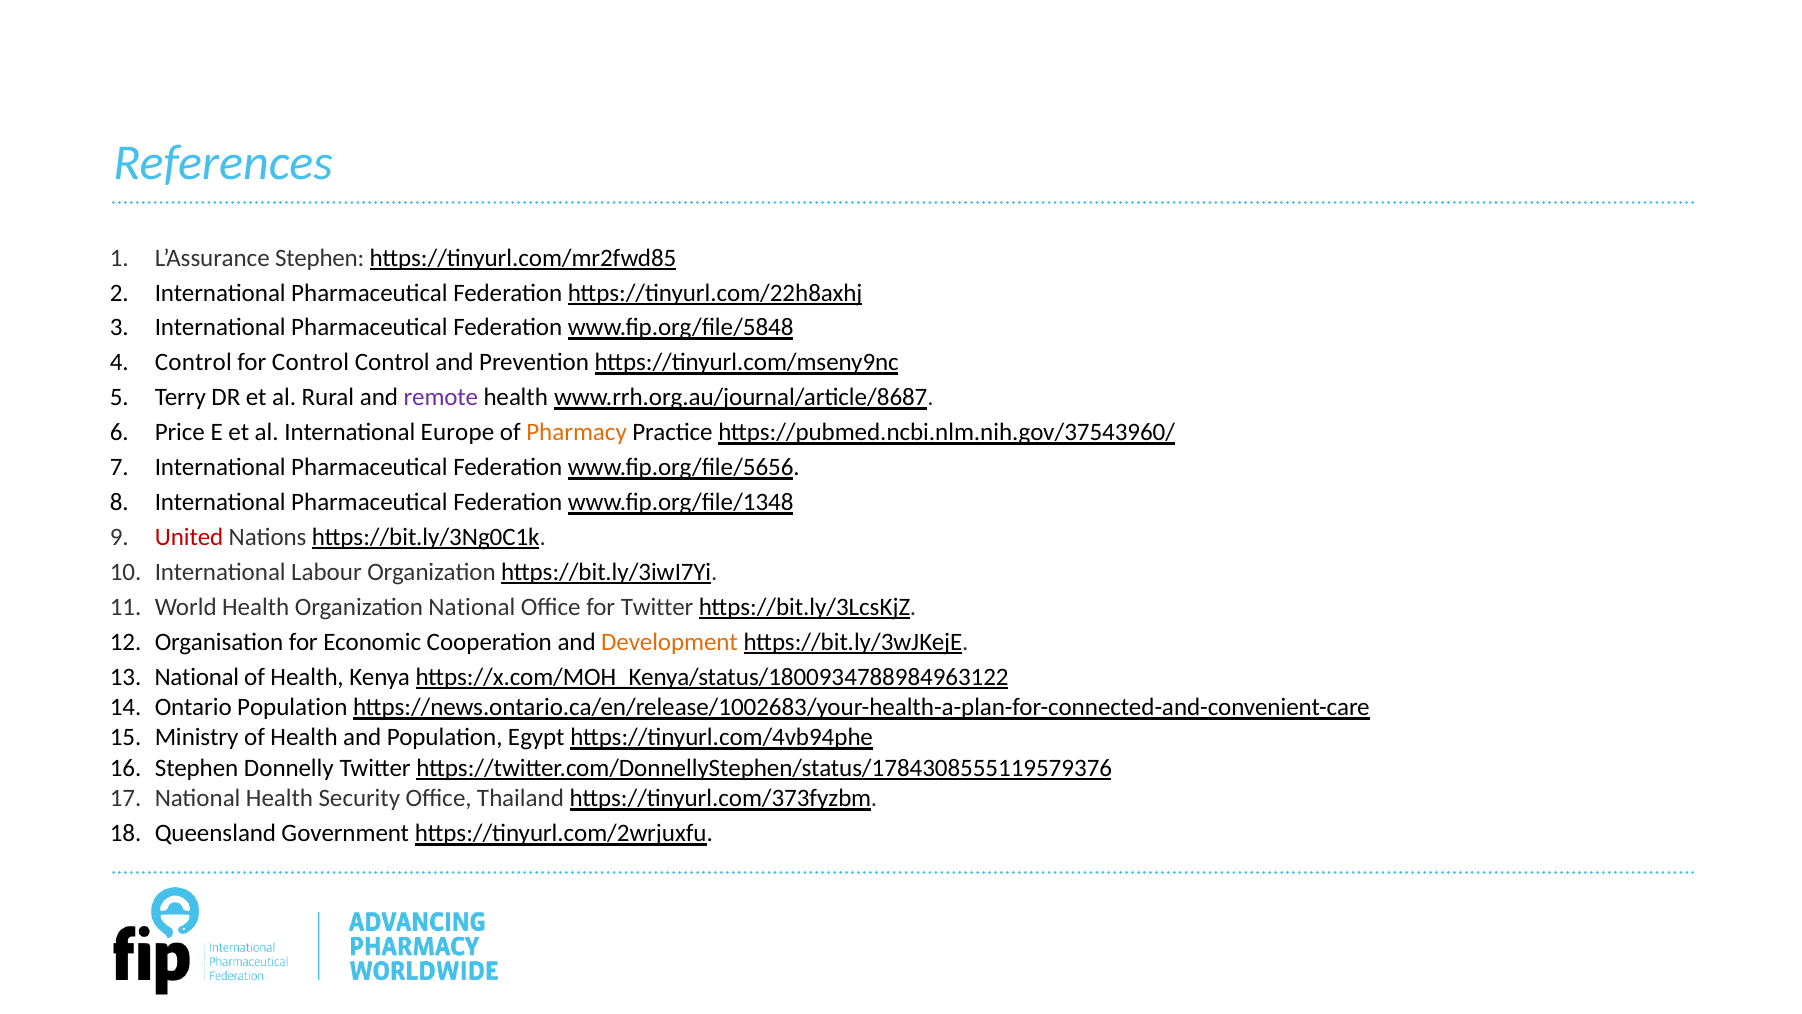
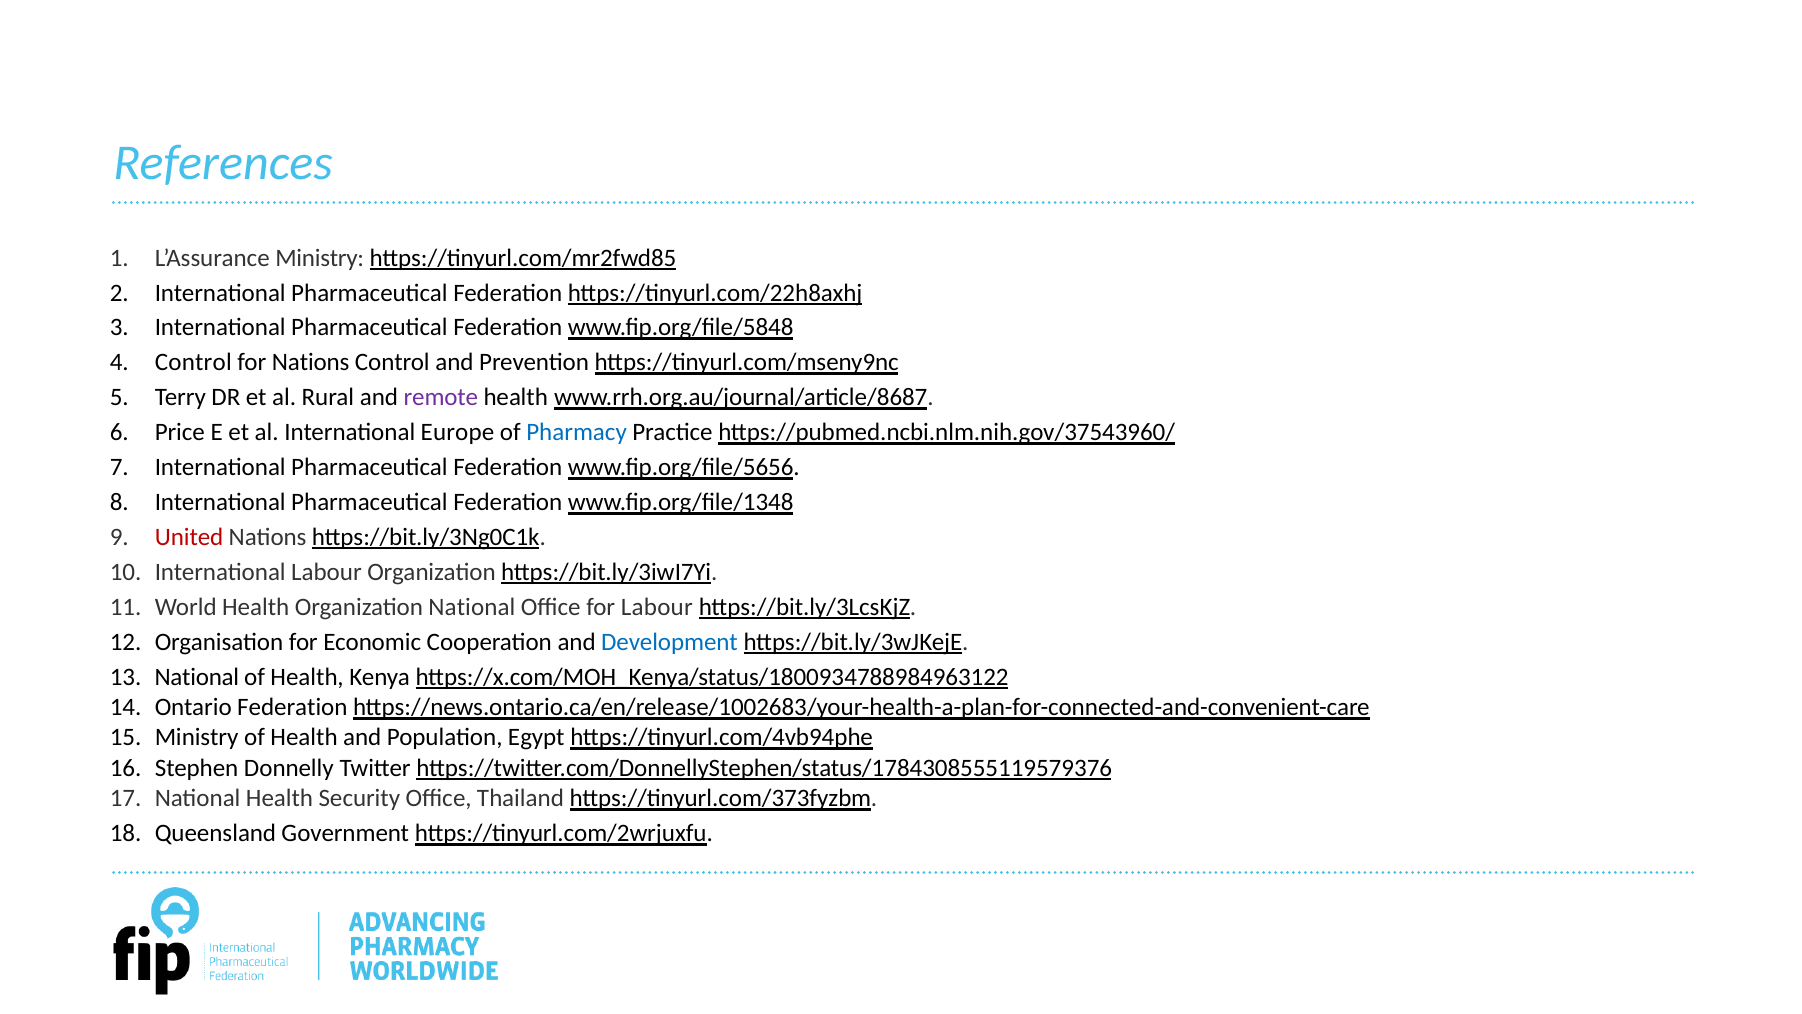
L’Assurance Stephen: Stephen -> Ministry
for Control: Control -> Nations
Pharmacy colour: orange -> blue
for Twitter: Twitter -> Labour
Development colour: orange -> blue
Ontario Population: Population -> Federation
